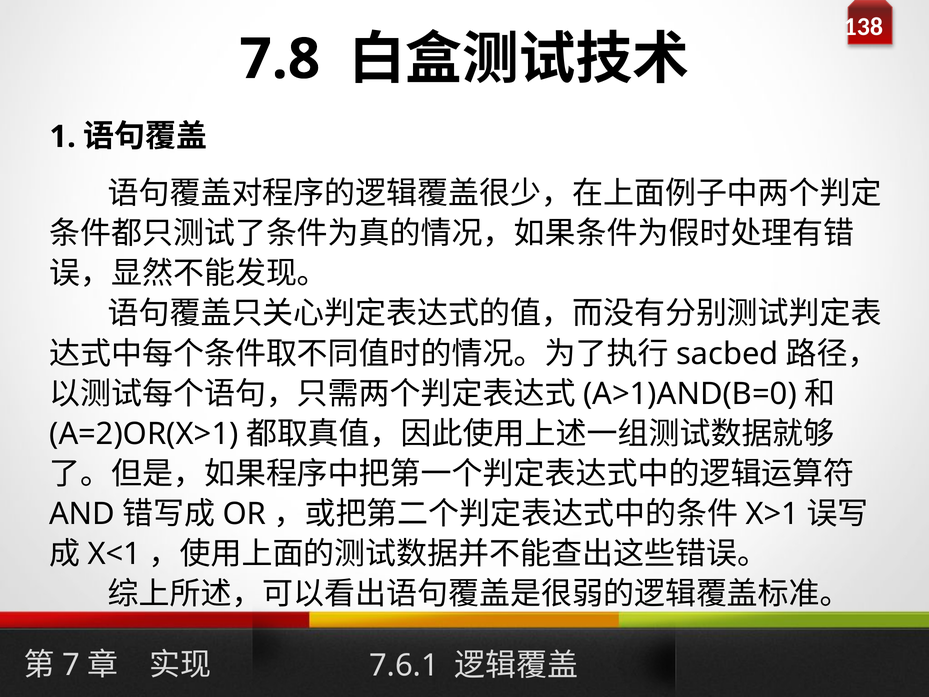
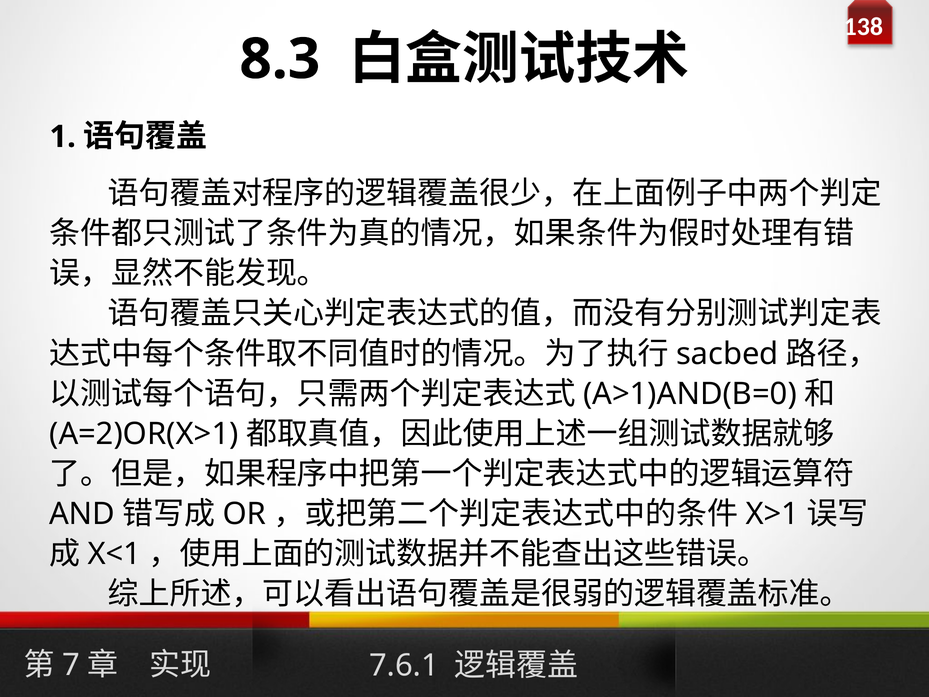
7.8: 7.8 -> 8.3
